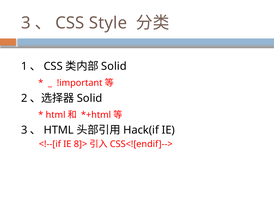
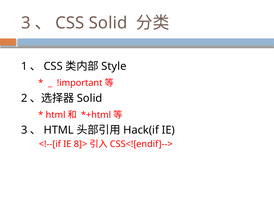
Style at (108, 23): Style -> Solid
Solid at (114, 66): Solid -> Style
